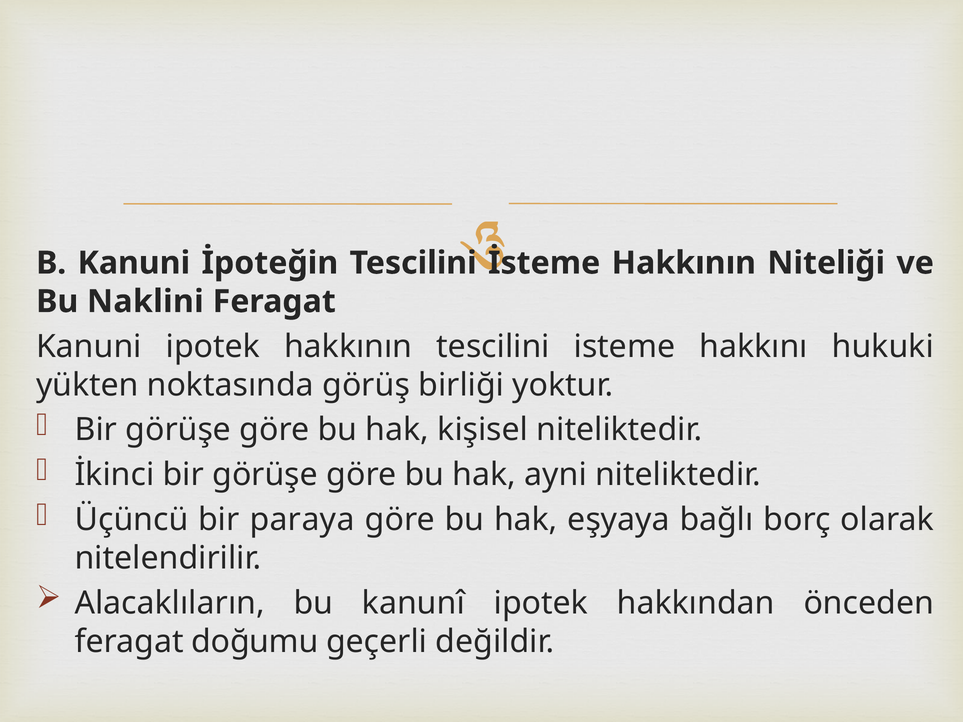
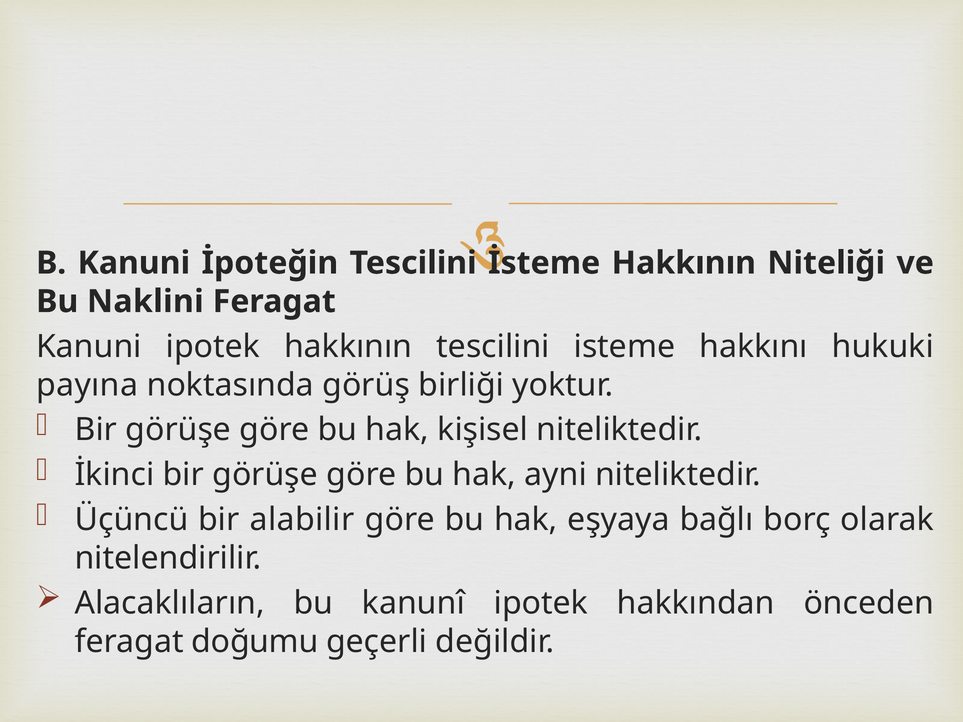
yükten: yükten -> payına
paraya: paraya -> alabilir
